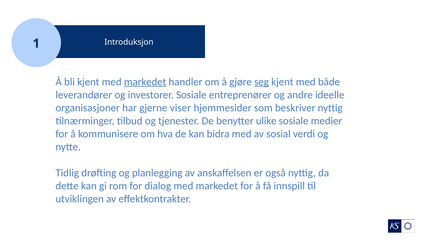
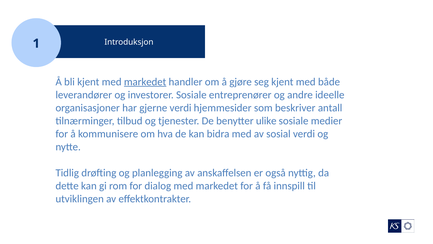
seg underline: present -> none
gjerne viser: viser -> verdi
beskriver nyttig: nyttig -> antall
